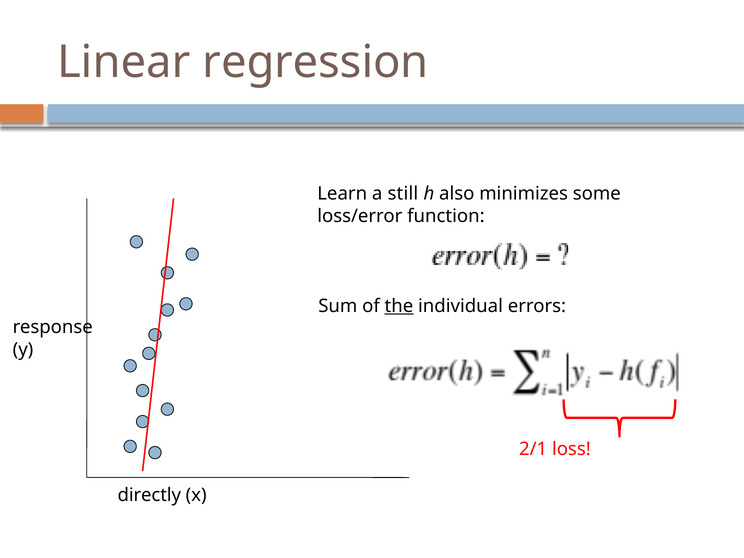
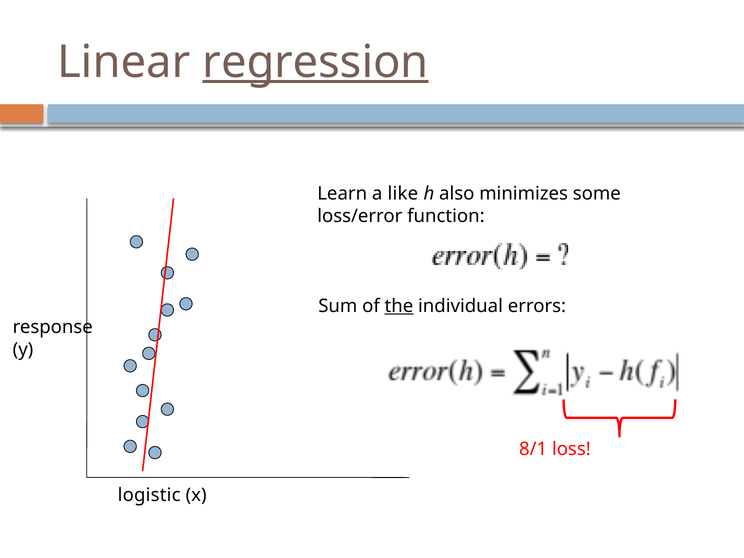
regression underline: none -> present
still: still -> like
2/1: 2/1 -> 8/1
directly: directly -> logistic
